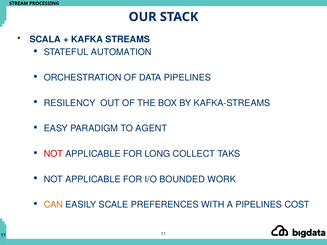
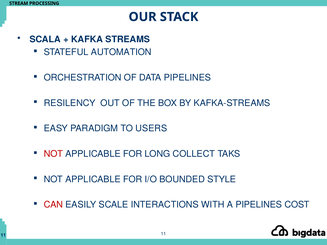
AGENT: AGENT -> USERS
WORK: WORK -> STYLE
CAN colour: orange -> red
PREFERENCES: PREFERENCES -> INTERACTIONS
